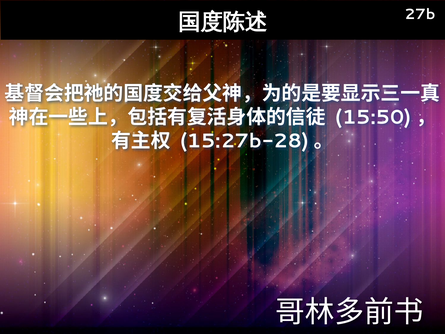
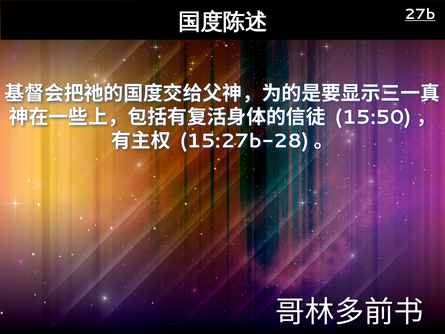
27b underline: none -> present
